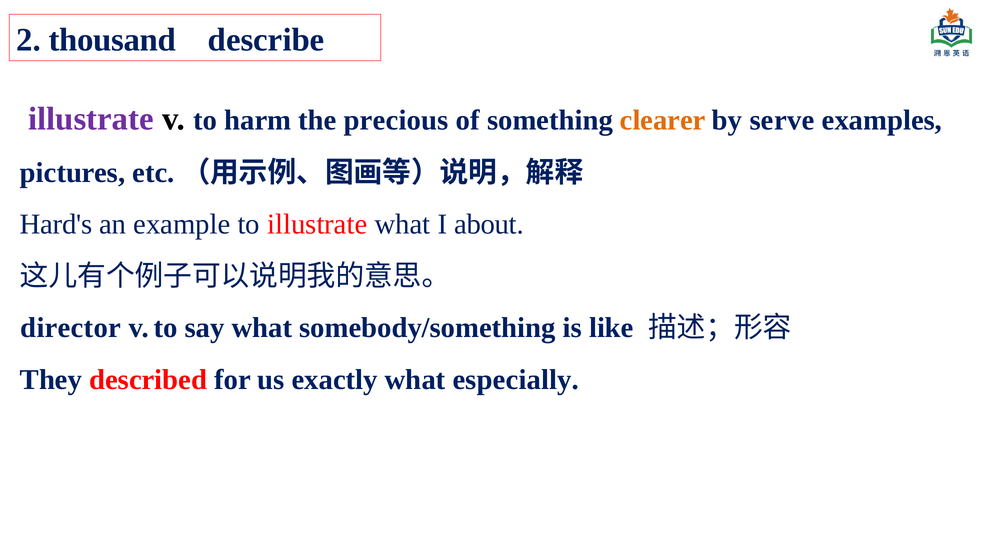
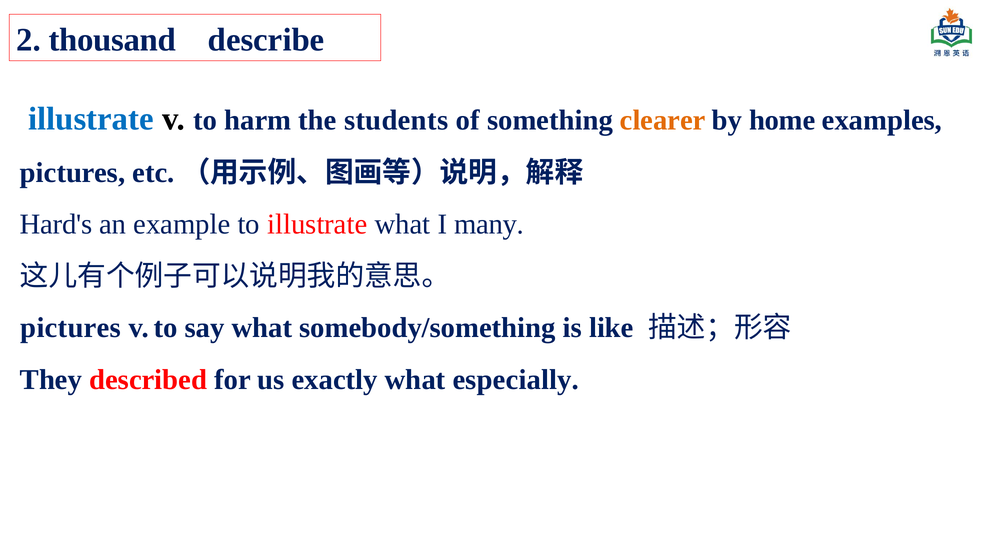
illustrate at (91, 119) colour: purple -> blue
precious: precious -> students
serve: serve -> home
about: about -> many
director at (71, 328): director -> pictures
